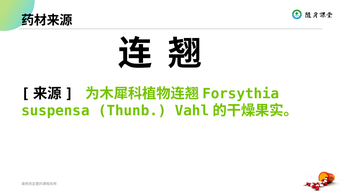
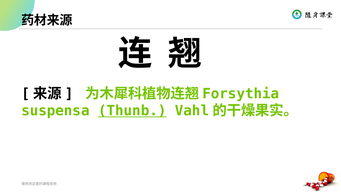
Thunb underline: none -> present
